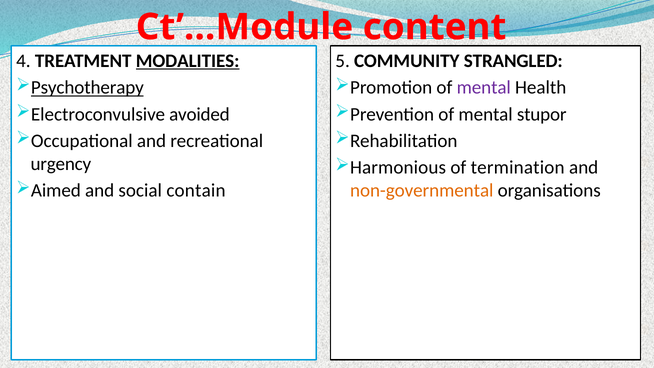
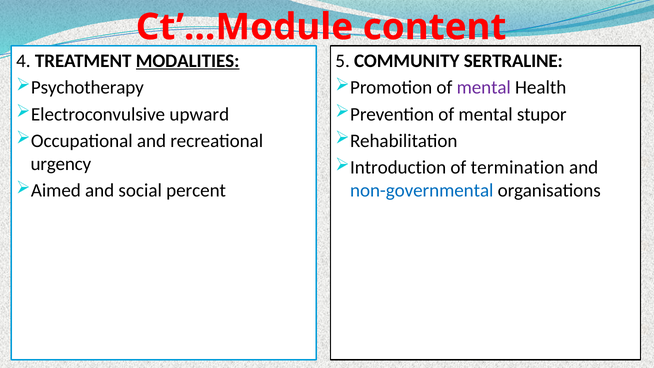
STRANGLED: STRANGLED -> SERTRALINE
Psychotherapy underline: present -> none
avoided: avoided -> upward
Harmonious: Harmonious -> Introduction
contain: contain -> percent
non-governmental colour: orange -> blue
